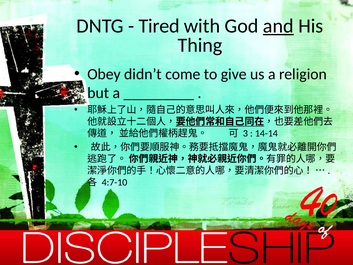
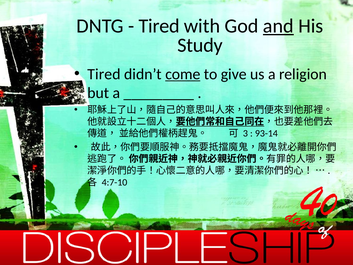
Thing: Thing -> Study
Obey at (104, 74): Obey -> Tired
come underline: none -> present
14-14: 14-14 -> 93-14
